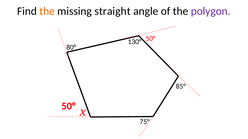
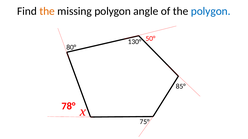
missing straight: straight -> polygon
polygon at (211, 11) colour: purple -> blue
50° at (68, 107): 50° -> 78°
